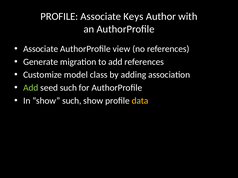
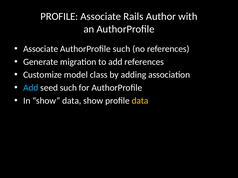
Keys: Keys -> Rails
AuthorProfile view: view -> such
Add at (31, 88) colour: light green -> light blue
show such: such -> data
